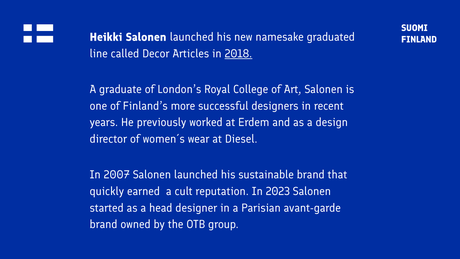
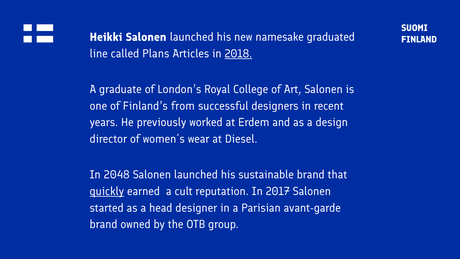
Decor: Decor -> Plans
more: more -> from
2007: 2007 -> 2048
quickly underline: none -> present
2023: 2023 -> 2017
